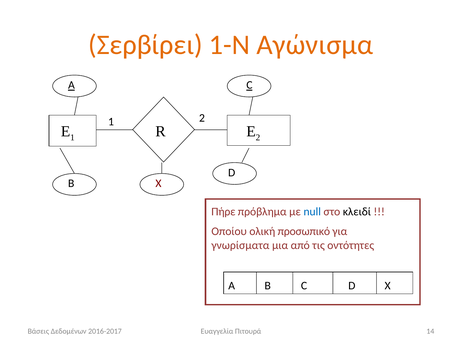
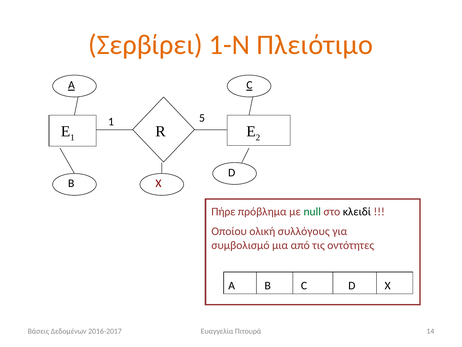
Αγώνισμα: Αγώνισμα -> Πλειότιμο
1 2: 2 -> 5
null colour: blue -> green
προσωπικό: προσωπικό -> συλλόγους
γνωρίσματα: γνωρίσματα -> συμβολισμό
